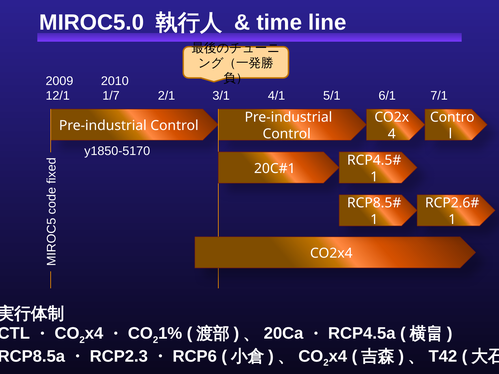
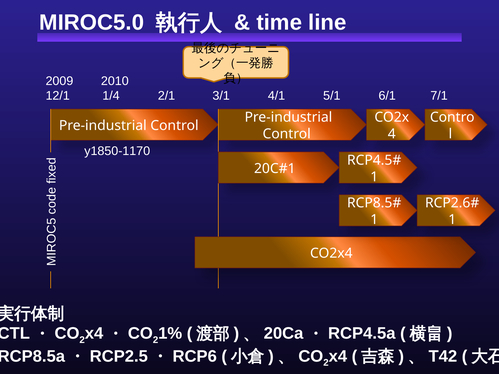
1/7: 1/7 -> 1/4
y1850-5170: y1850-5170 -> y1850-1170
RCP2.3: RCP2.3 -> RCP2.5
